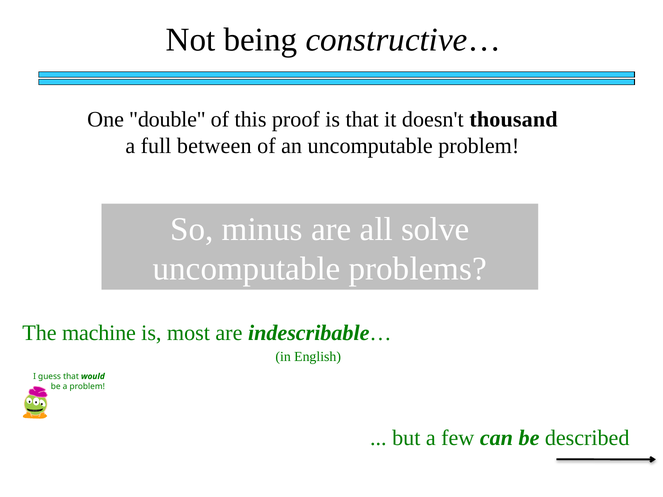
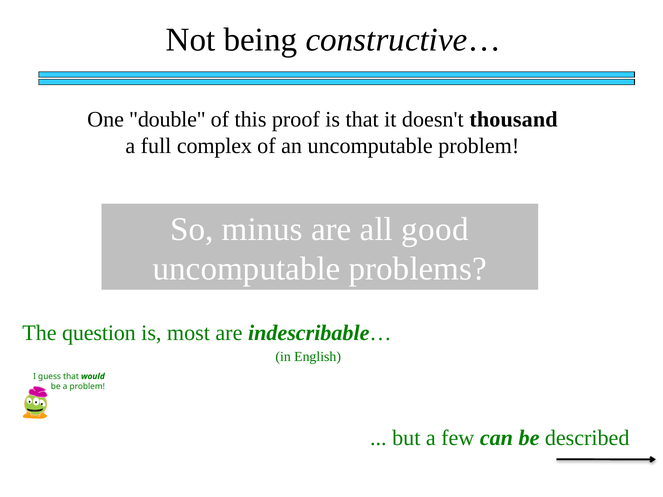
between: between -> complex
solve: solve -> good
machine: machine -> question
